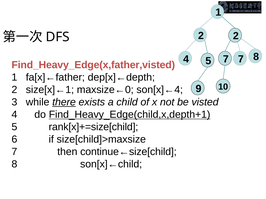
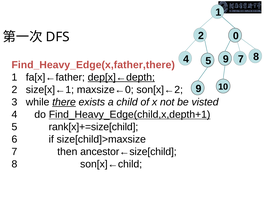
2 2: 2 -> 0
5 7: 7 -> 9
Find_Heavy_Edge(x,father,visted: Find_Heavy_Edge(x,father,visted -> Find_Heavy_Edge(x,father,there
dep[x]←depth underline: none -> present
son[x]←4: son[x]←4 -> son[x]←2
continue←size[child: continue←size[child -> ancestor←size[child
